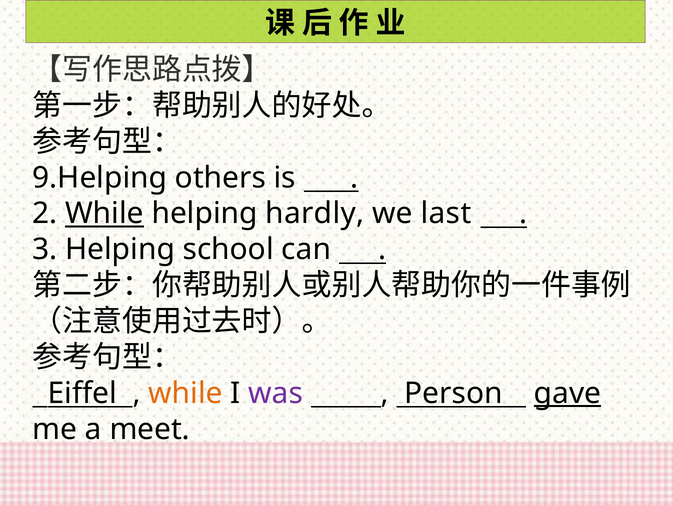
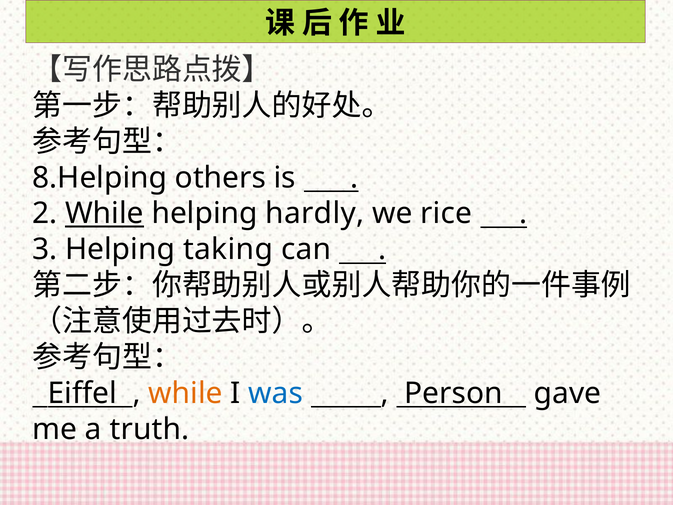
9.Helping: 9.Helping -> 8.Helping
last: last -> rice
school: school -> taking
was colour: purple -> blue
gave underline: present -> none
meet: meet -> truth
